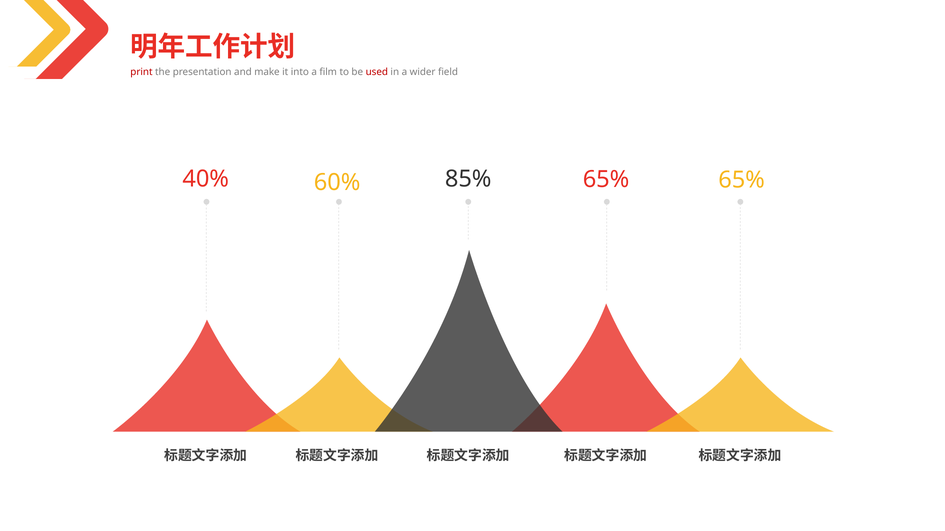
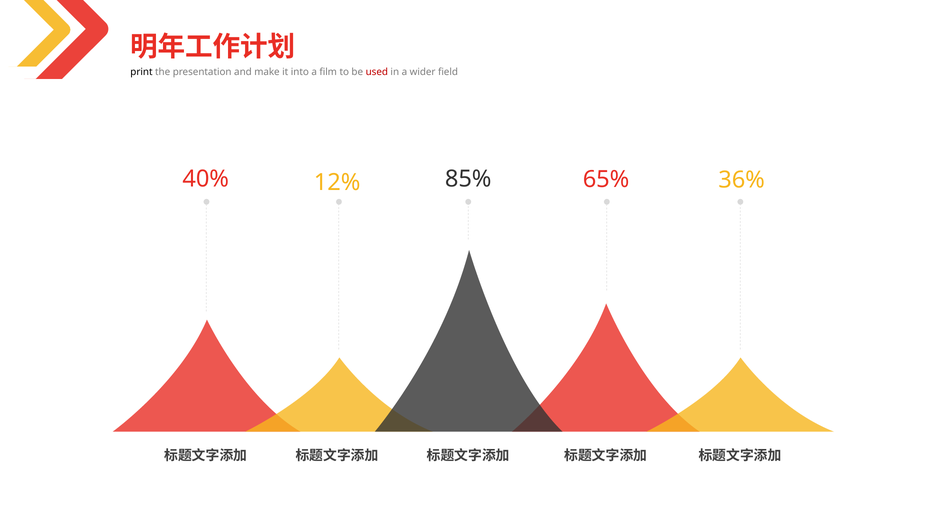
print colour: red -> black
85% 65%: 65% -> 36%
60%: 60% -> 12%
